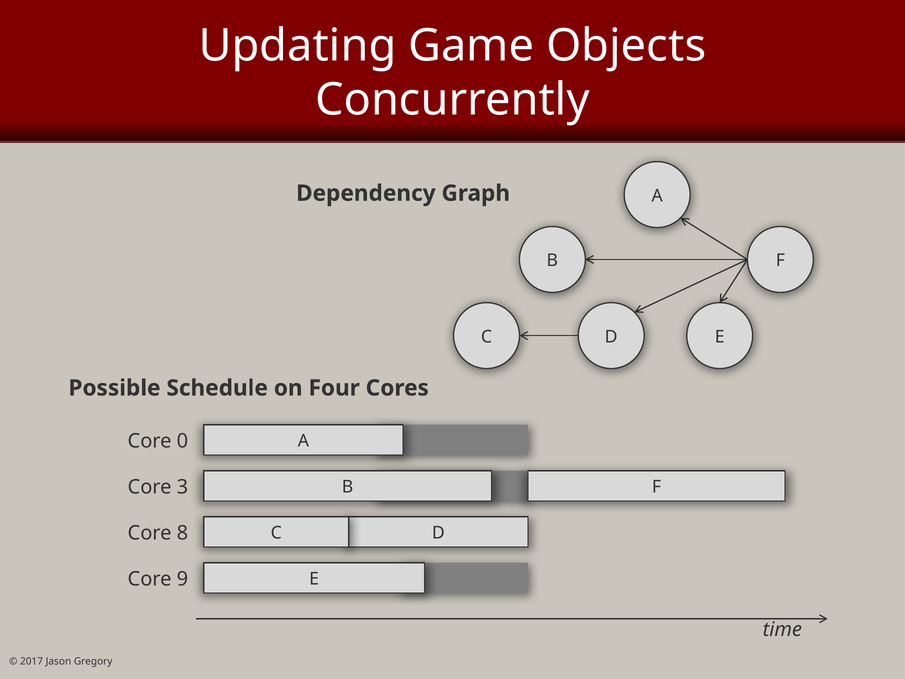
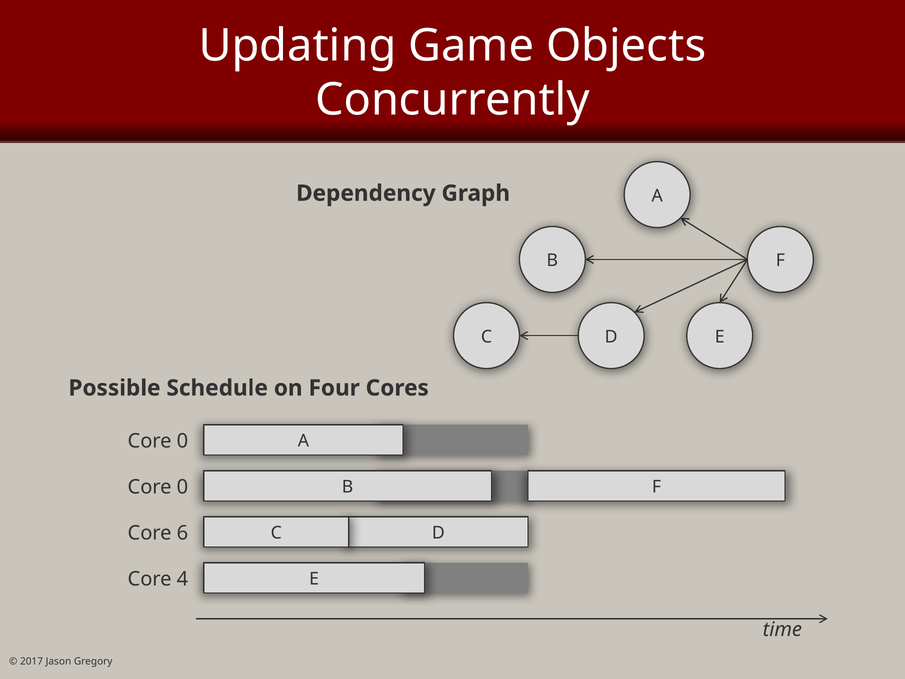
3 at (182, 487): 3 -> 0
8: 8 -> 6
9: 9 -> 4
